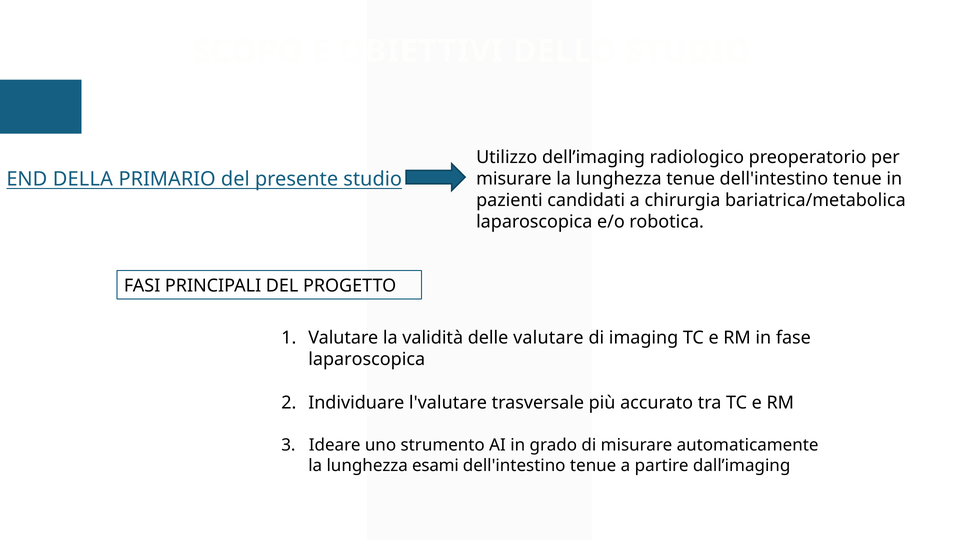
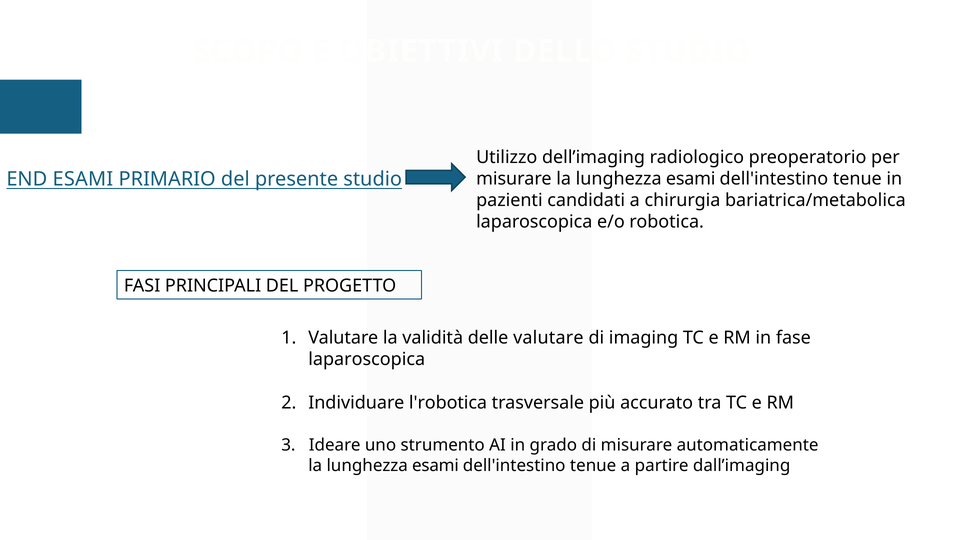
END DELLA: DELLA -> ESAMI
misurare la lunghezza tenue: tenue -> esami
l'valutare: l'valutare -> l'robotica
